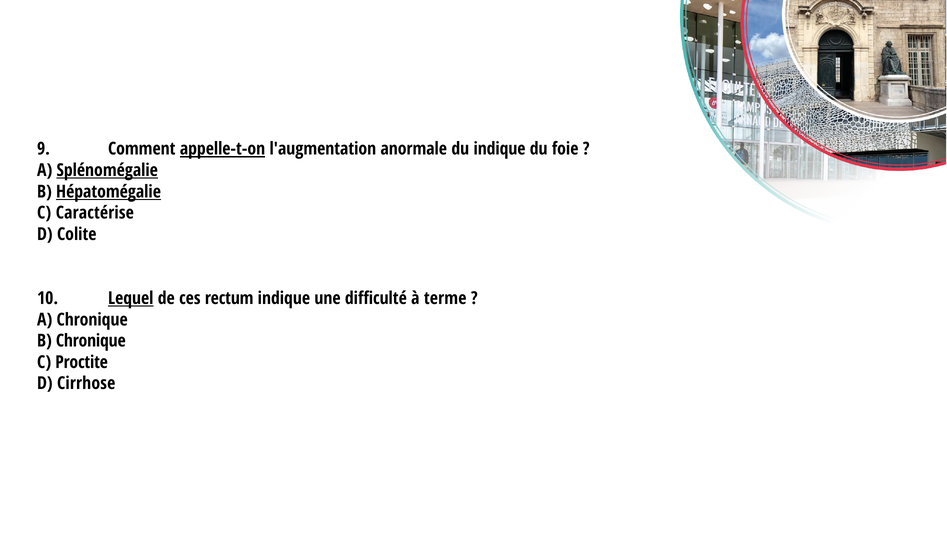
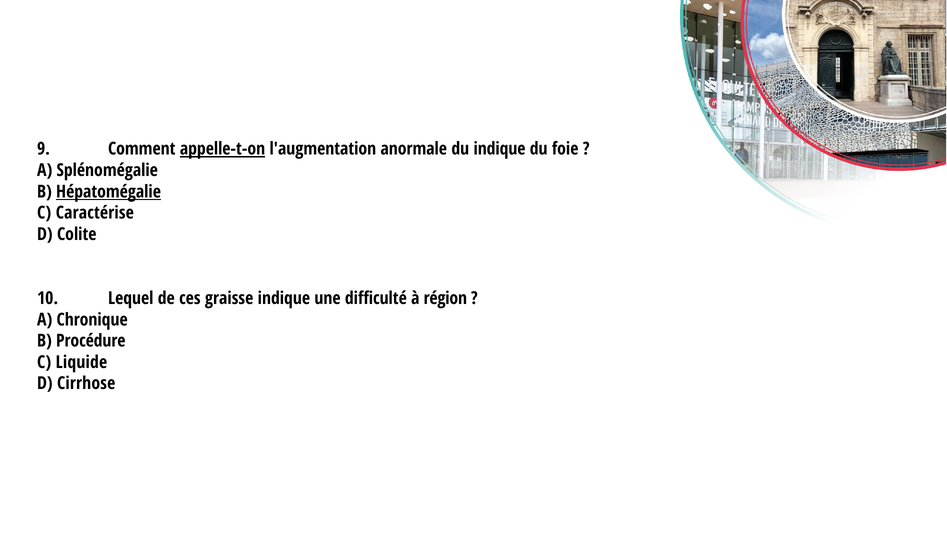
Splénomégalie underline: present -> none
Lequel underline: present -> none
rectum: rectum -> graisse
terme: terme -> région
B Chronique: Chronique -> Procédure
Proctite: Proctite -> Liquide
